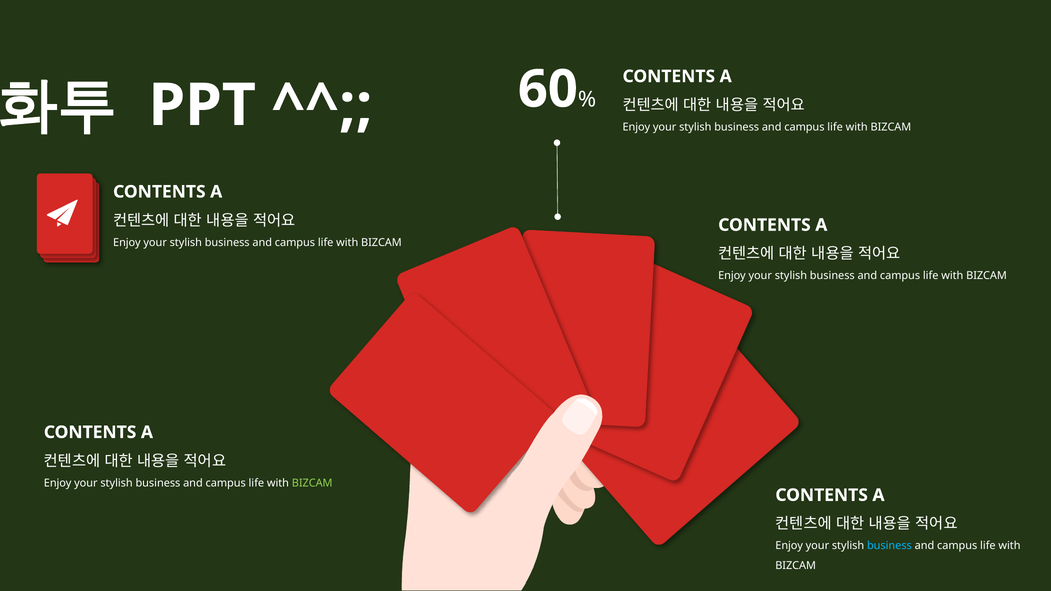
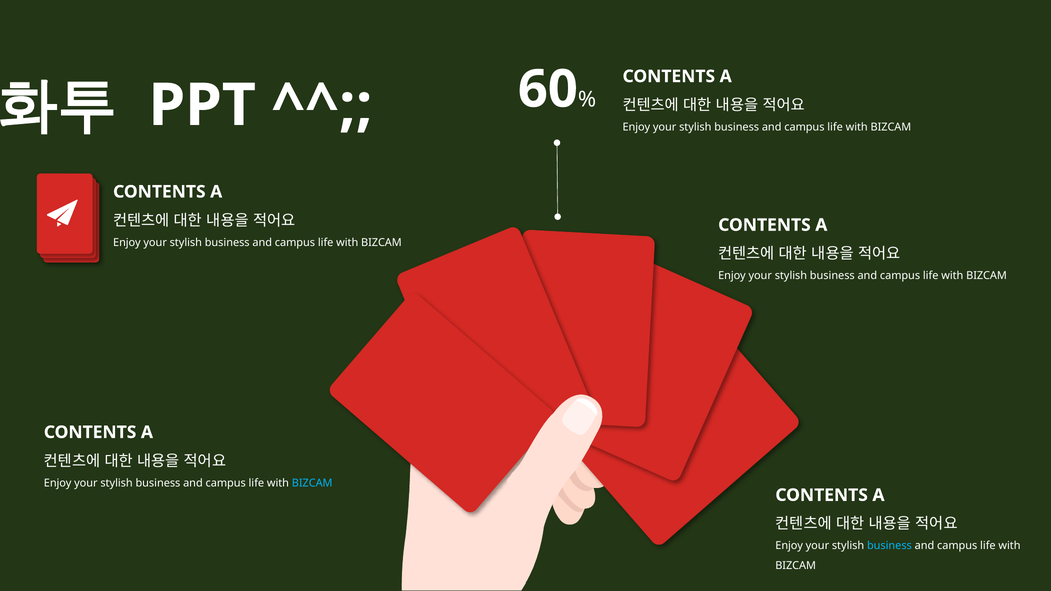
BIZCAM at (312, 483) colour: light green -> light blue
